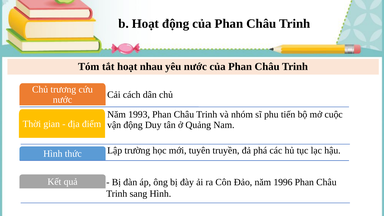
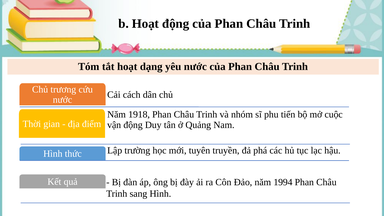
nhau: nhau -> dạng
1993: 1993 -> 1918
1996: 1996 -> 1994
